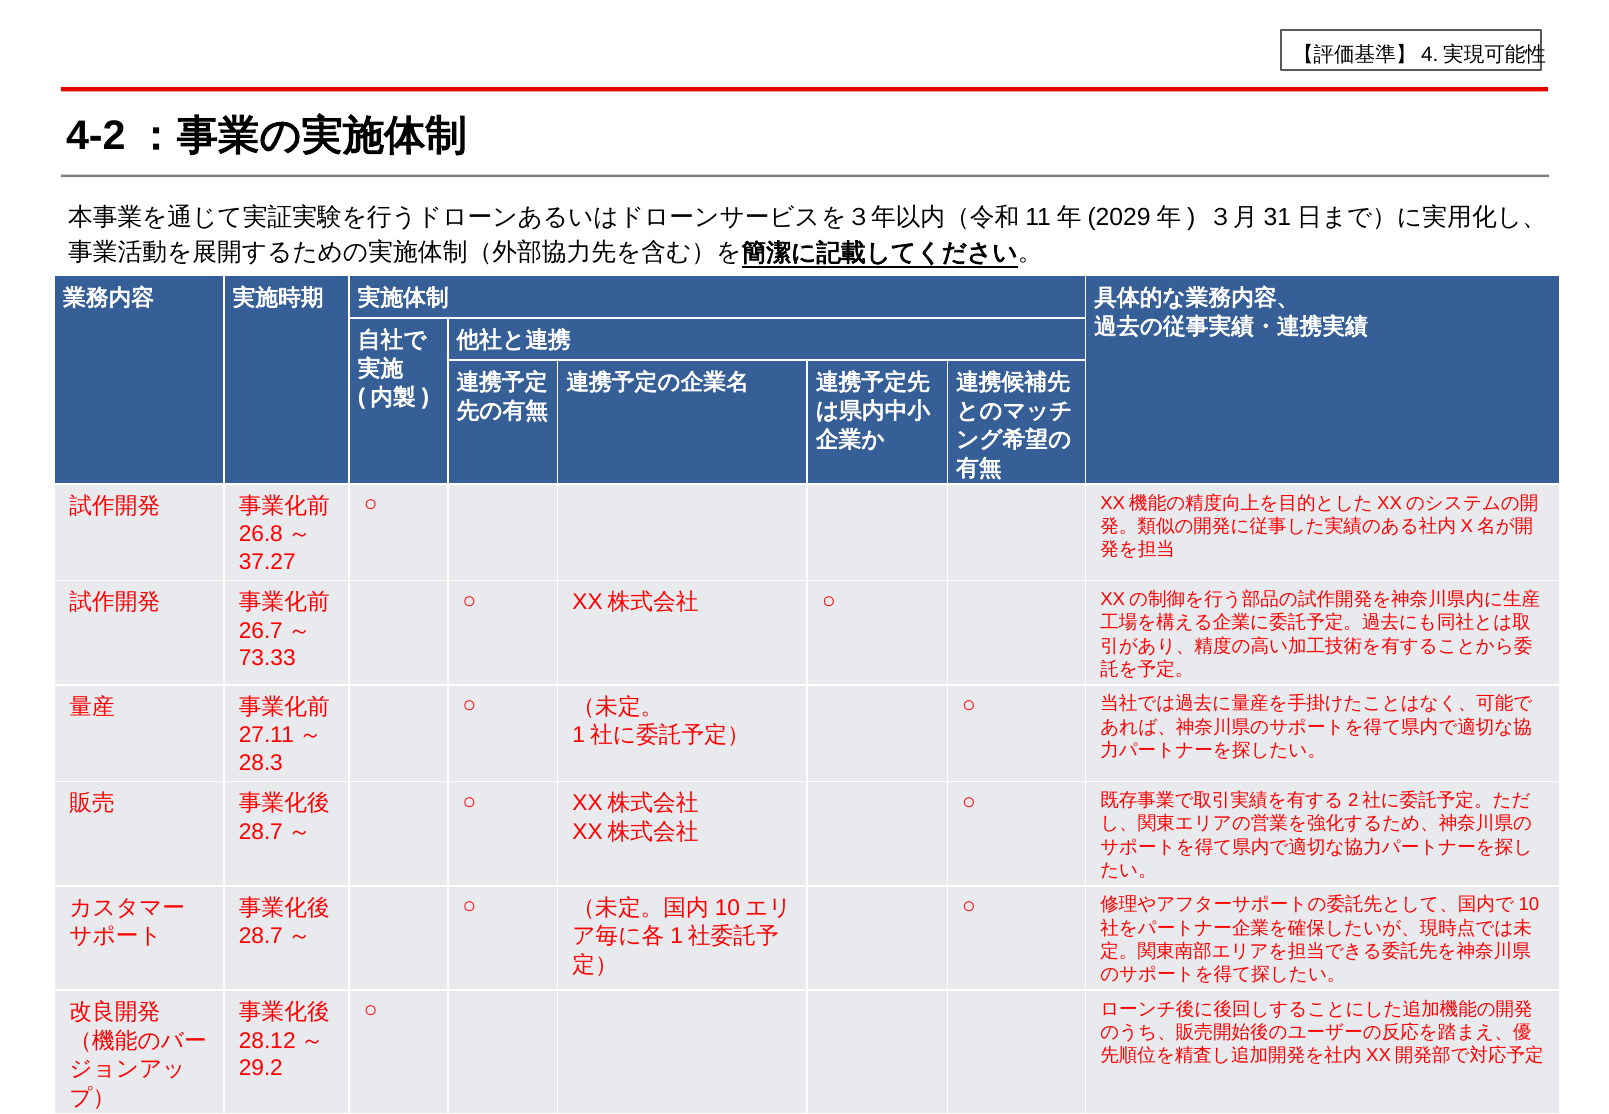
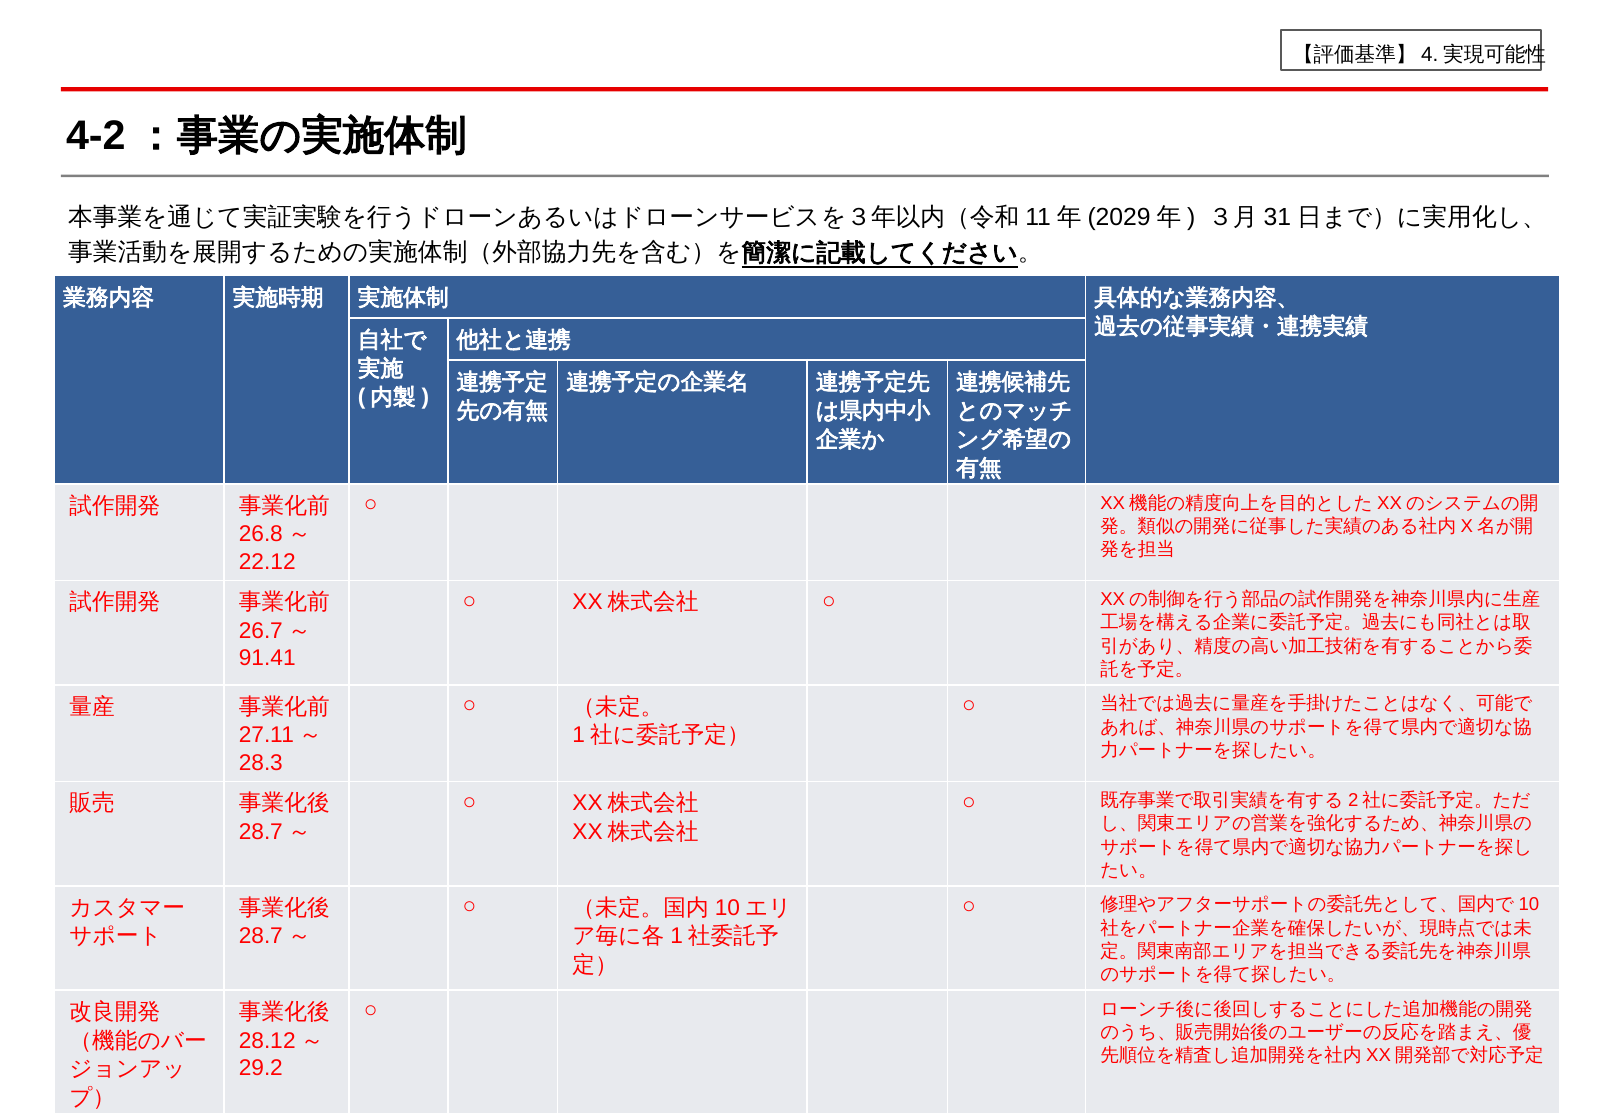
37.27: 37.27 -> 22.12
73.33: 73.33 -> 91.41
